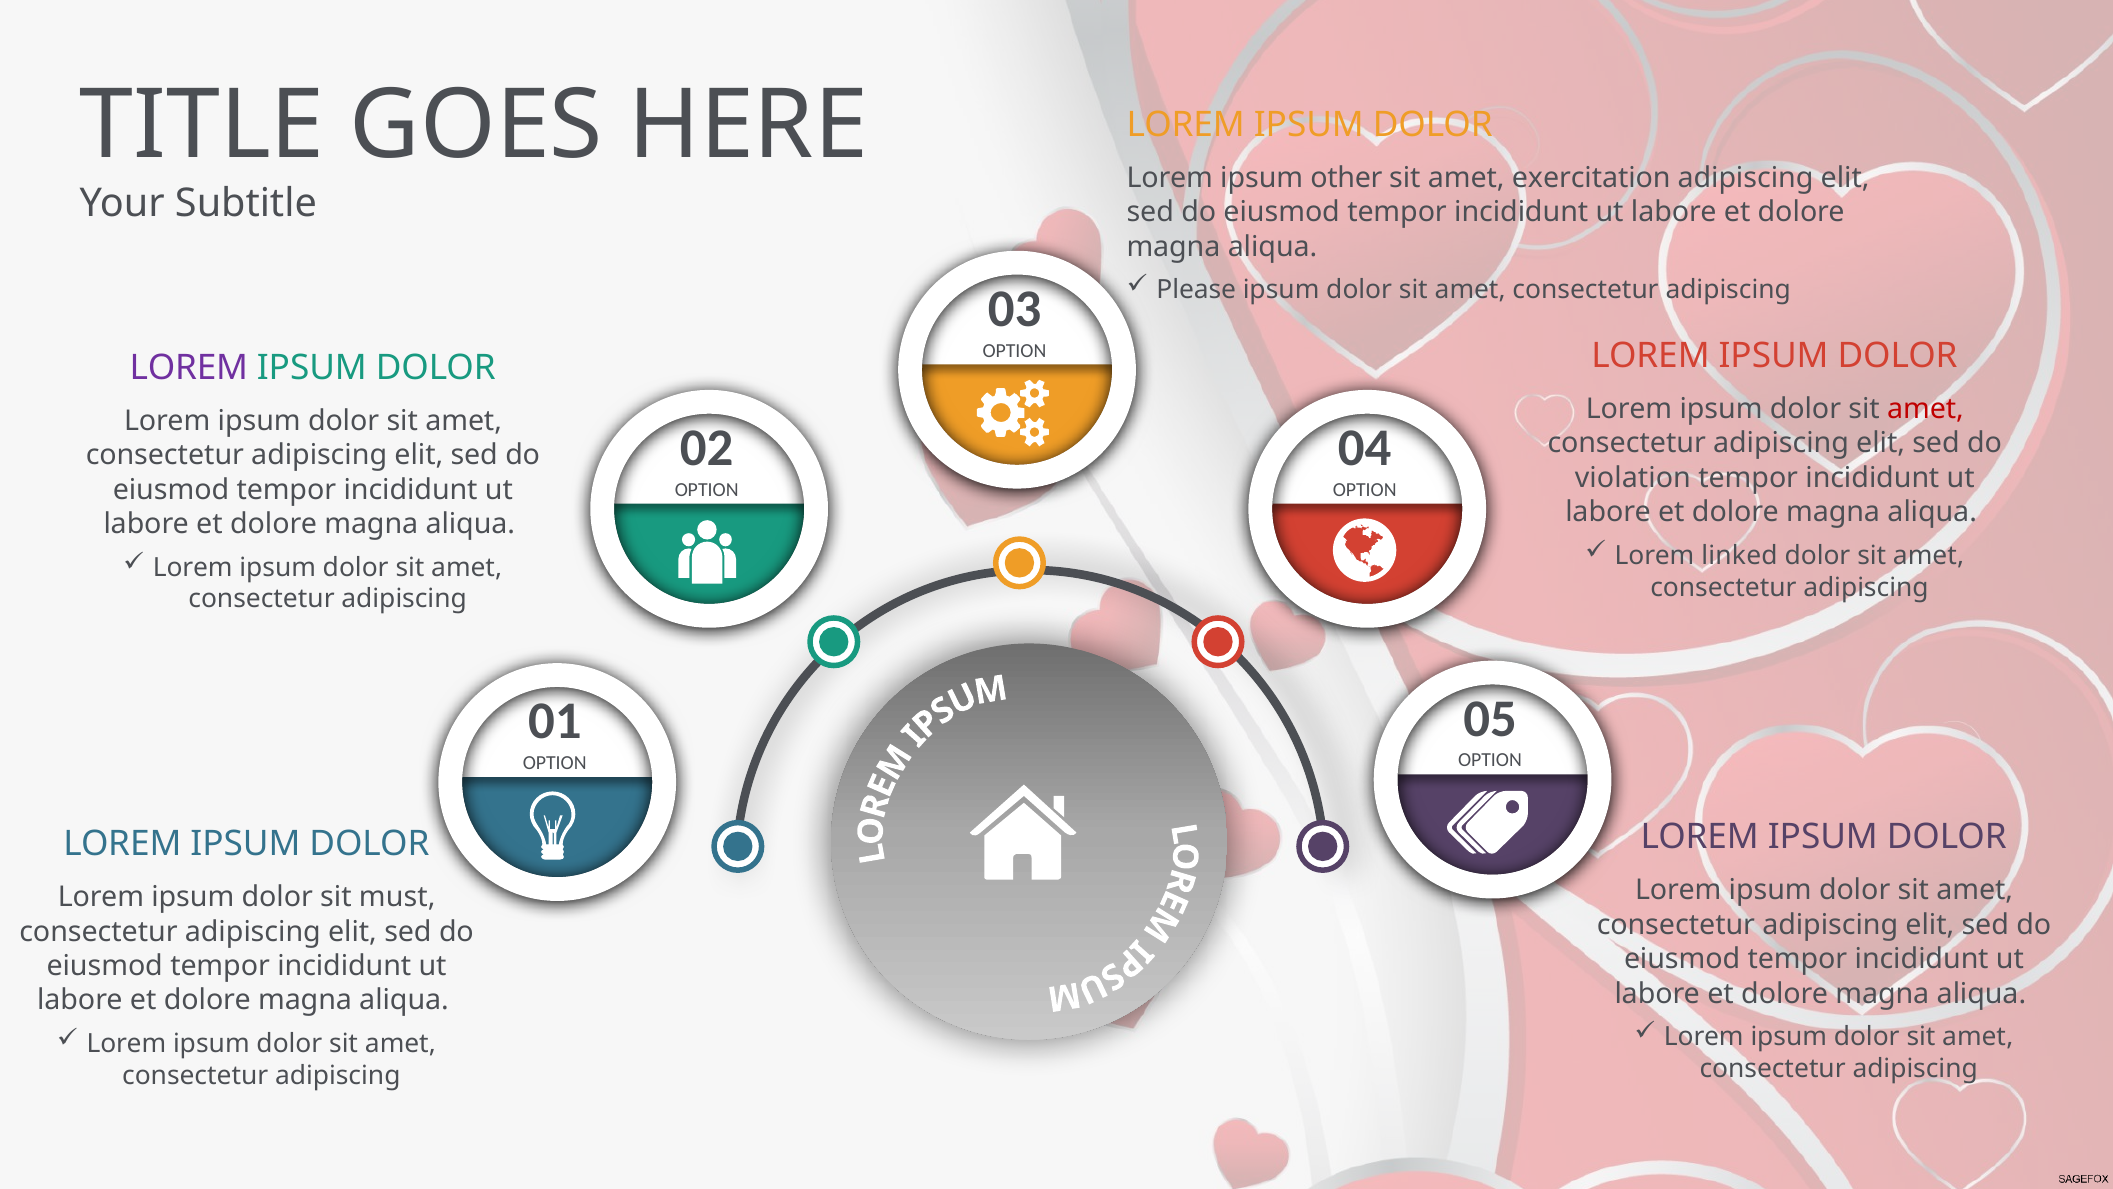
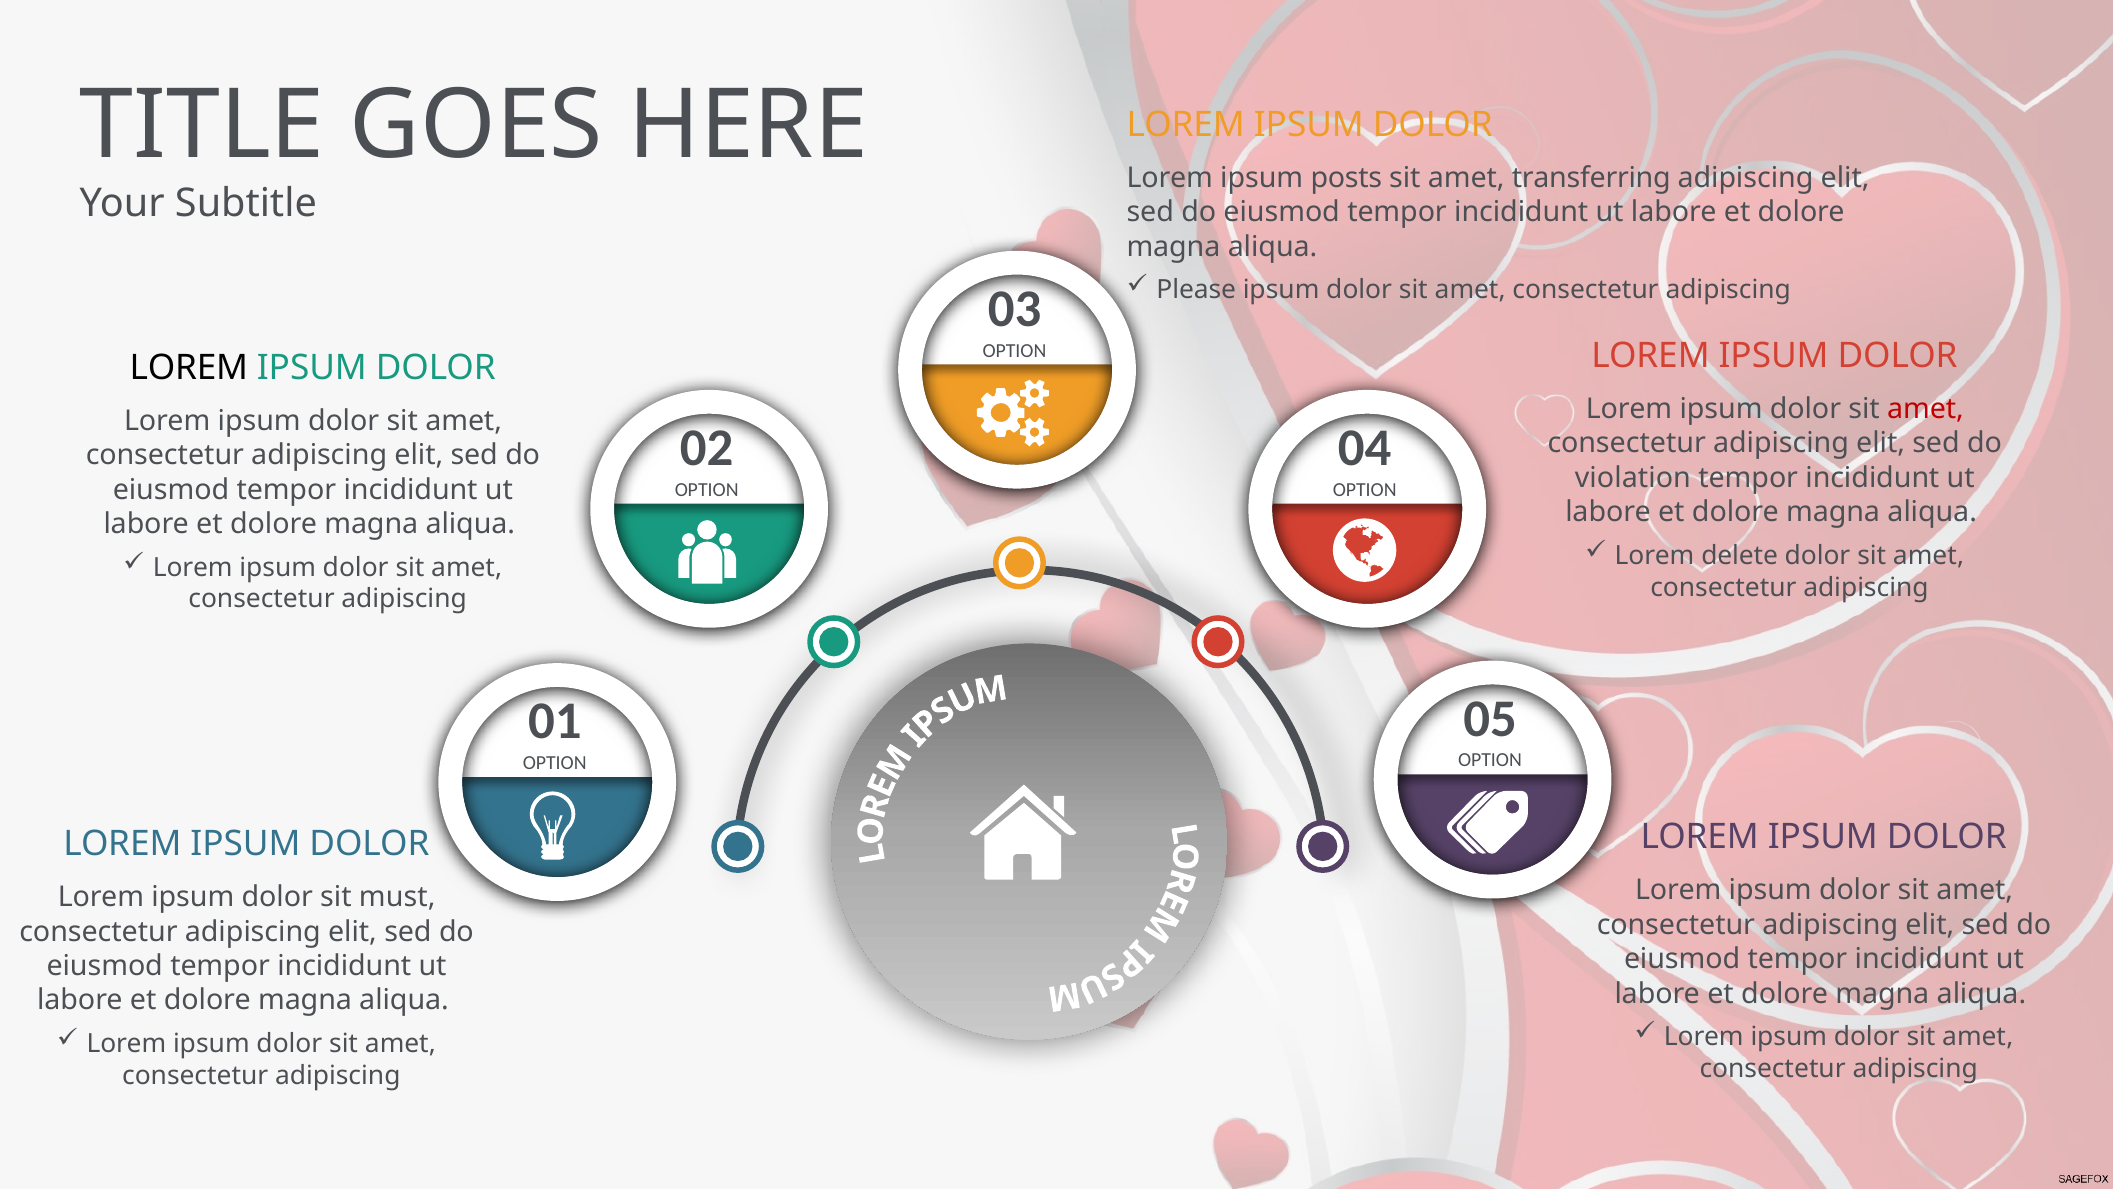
other: other -> posts
exercitation: exercitation -> transferring
LOREM at (189, 368) colour: purple -> black
linked: linked -> delete
